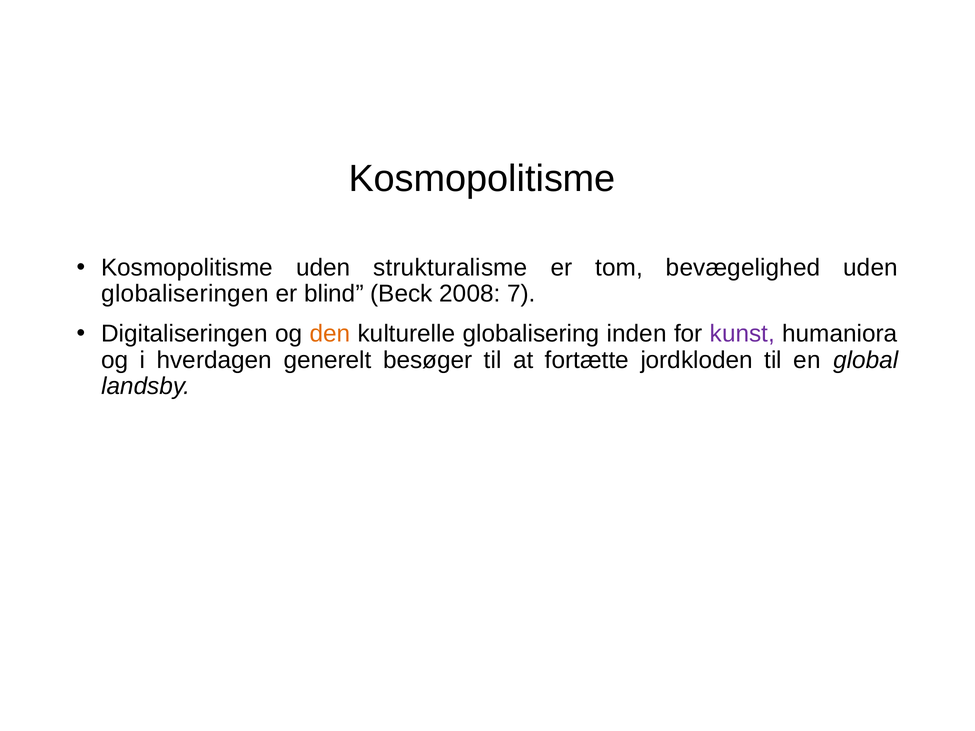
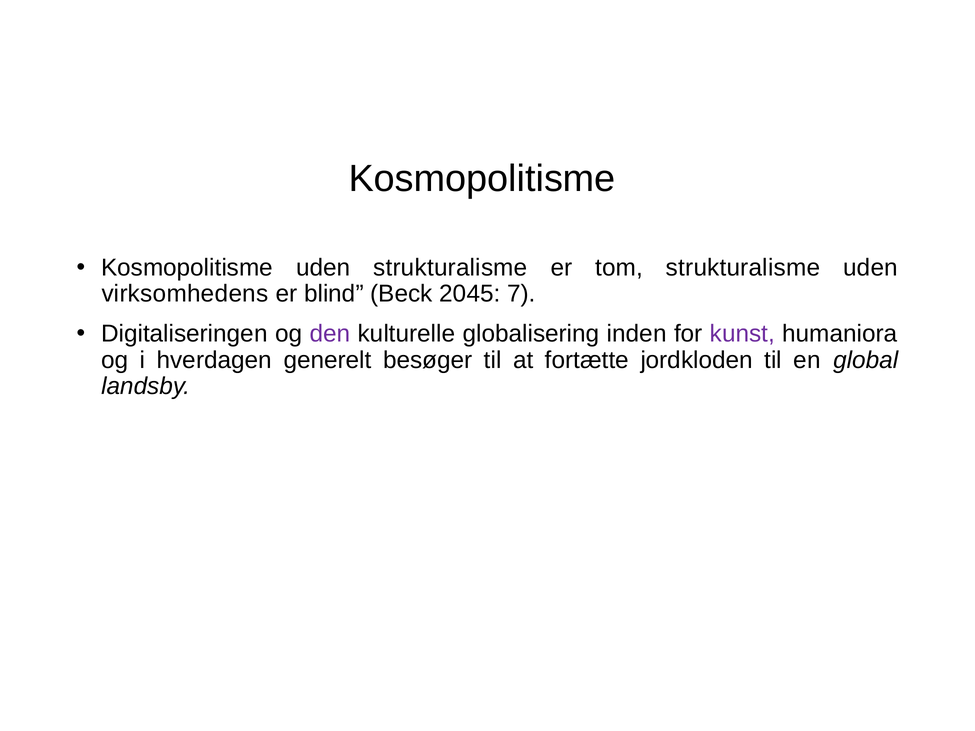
tom bevægelighed: bevægelighed -> strukturalisme
globaliseringen: globaliseringen -> virksomhedens
2008: 2008 -> 2045
den colour: orange -> purple
